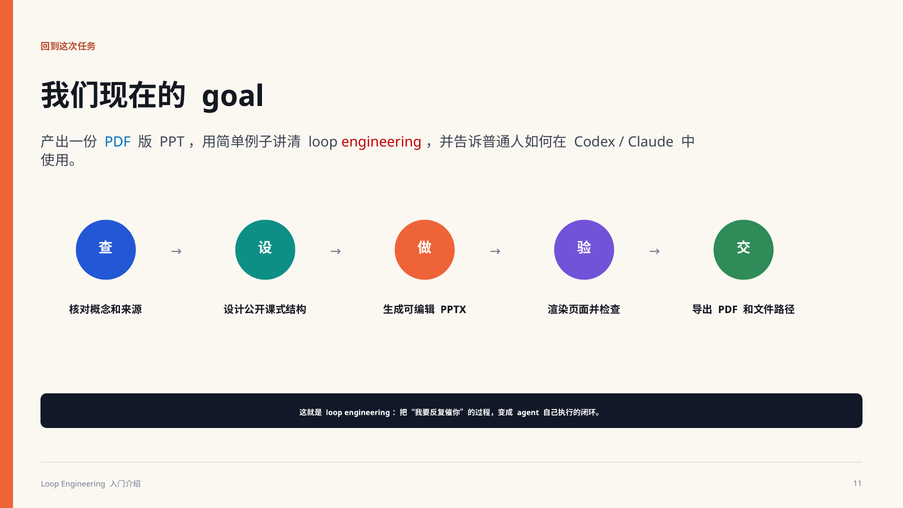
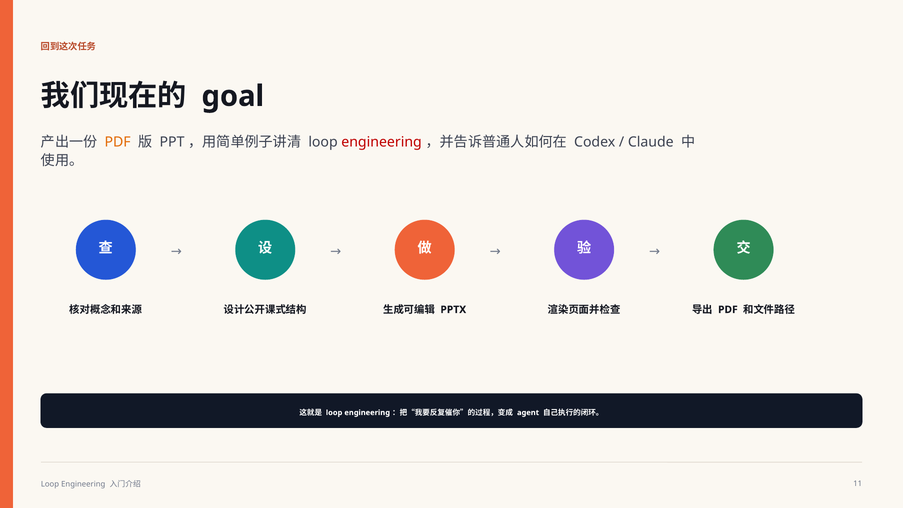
PDF at (118, 142) colour: blue -> orange
